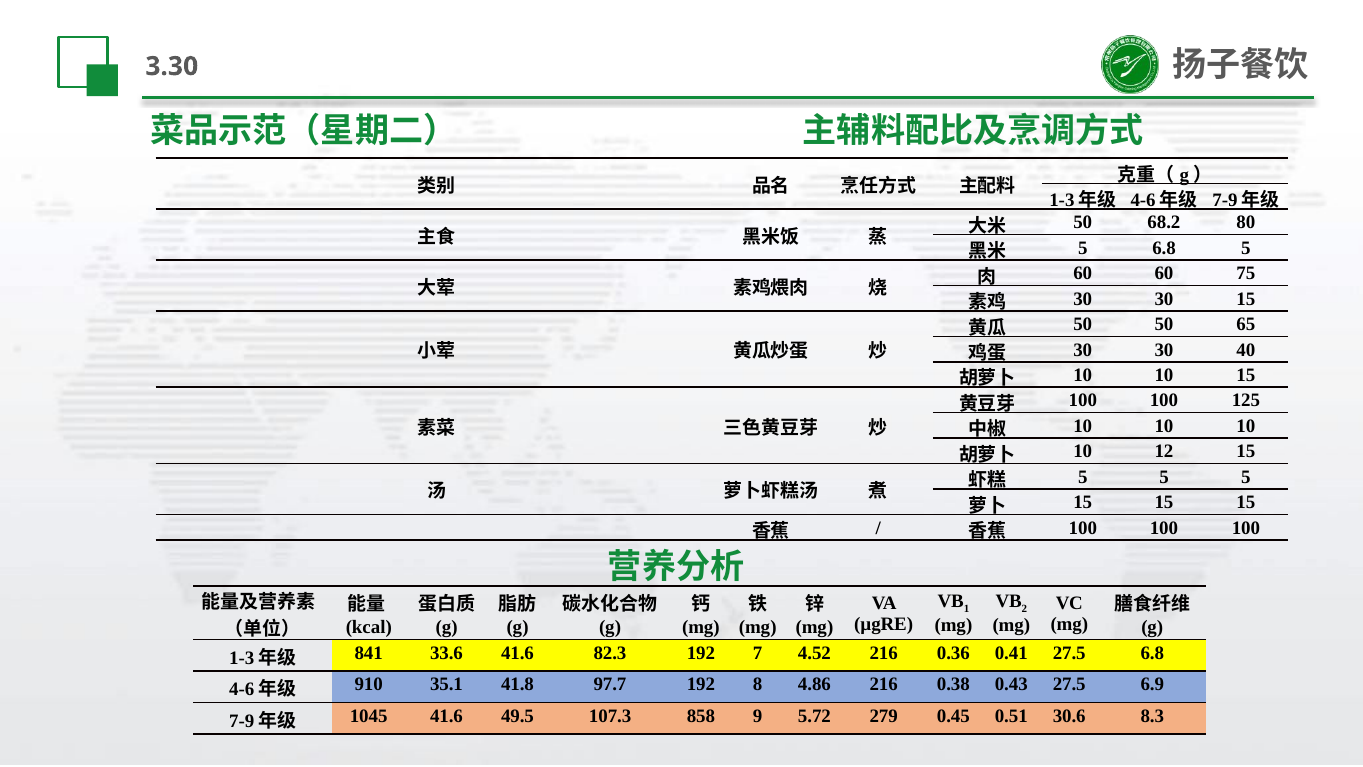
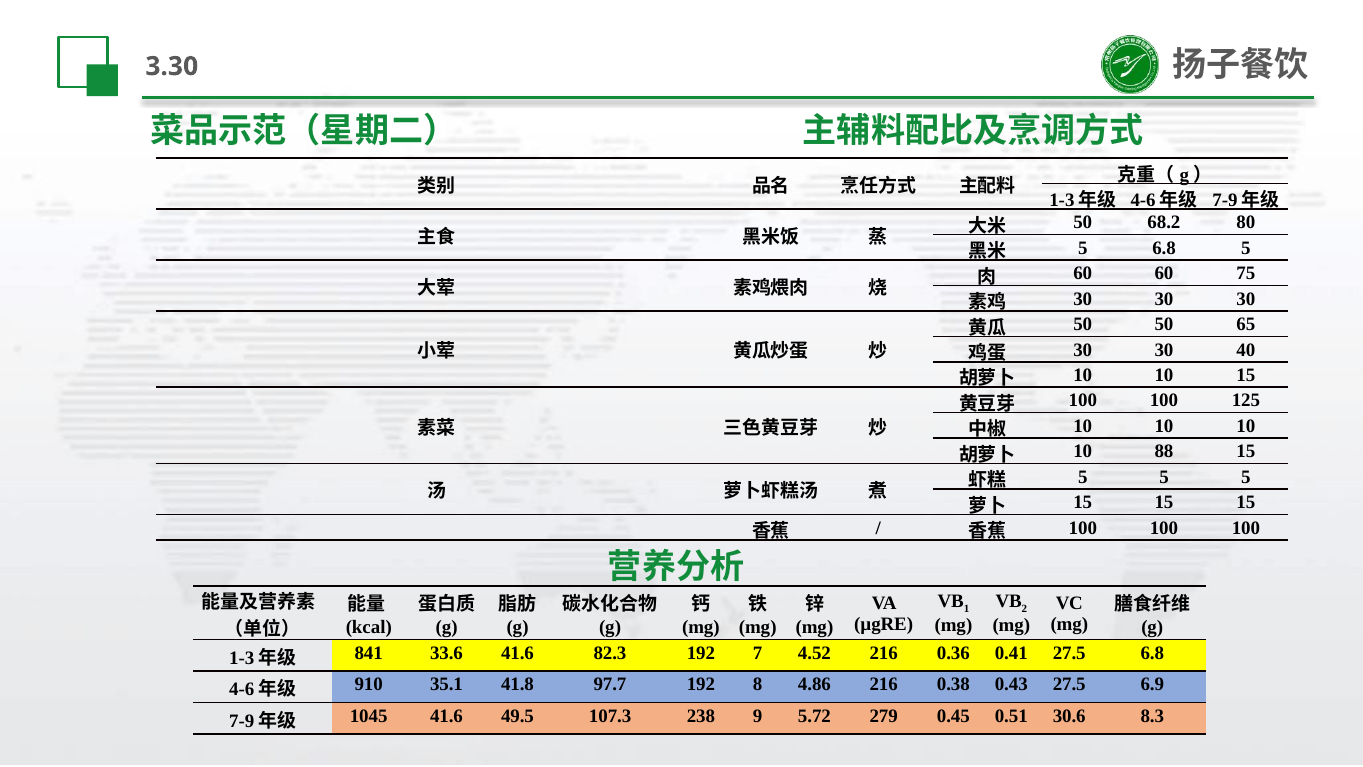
30 30 15: 15 -> 30
12: 12 -> 88
858: 858 -> 238
